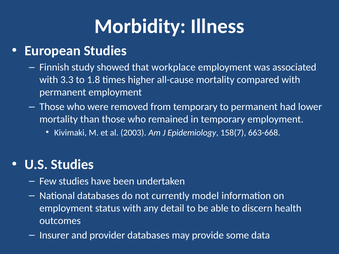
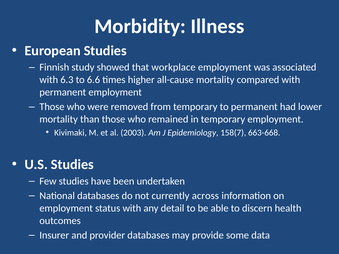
3.3: 3.3 -> 6.3
1.8: 1.8 -> 6.6
model: model -> across
